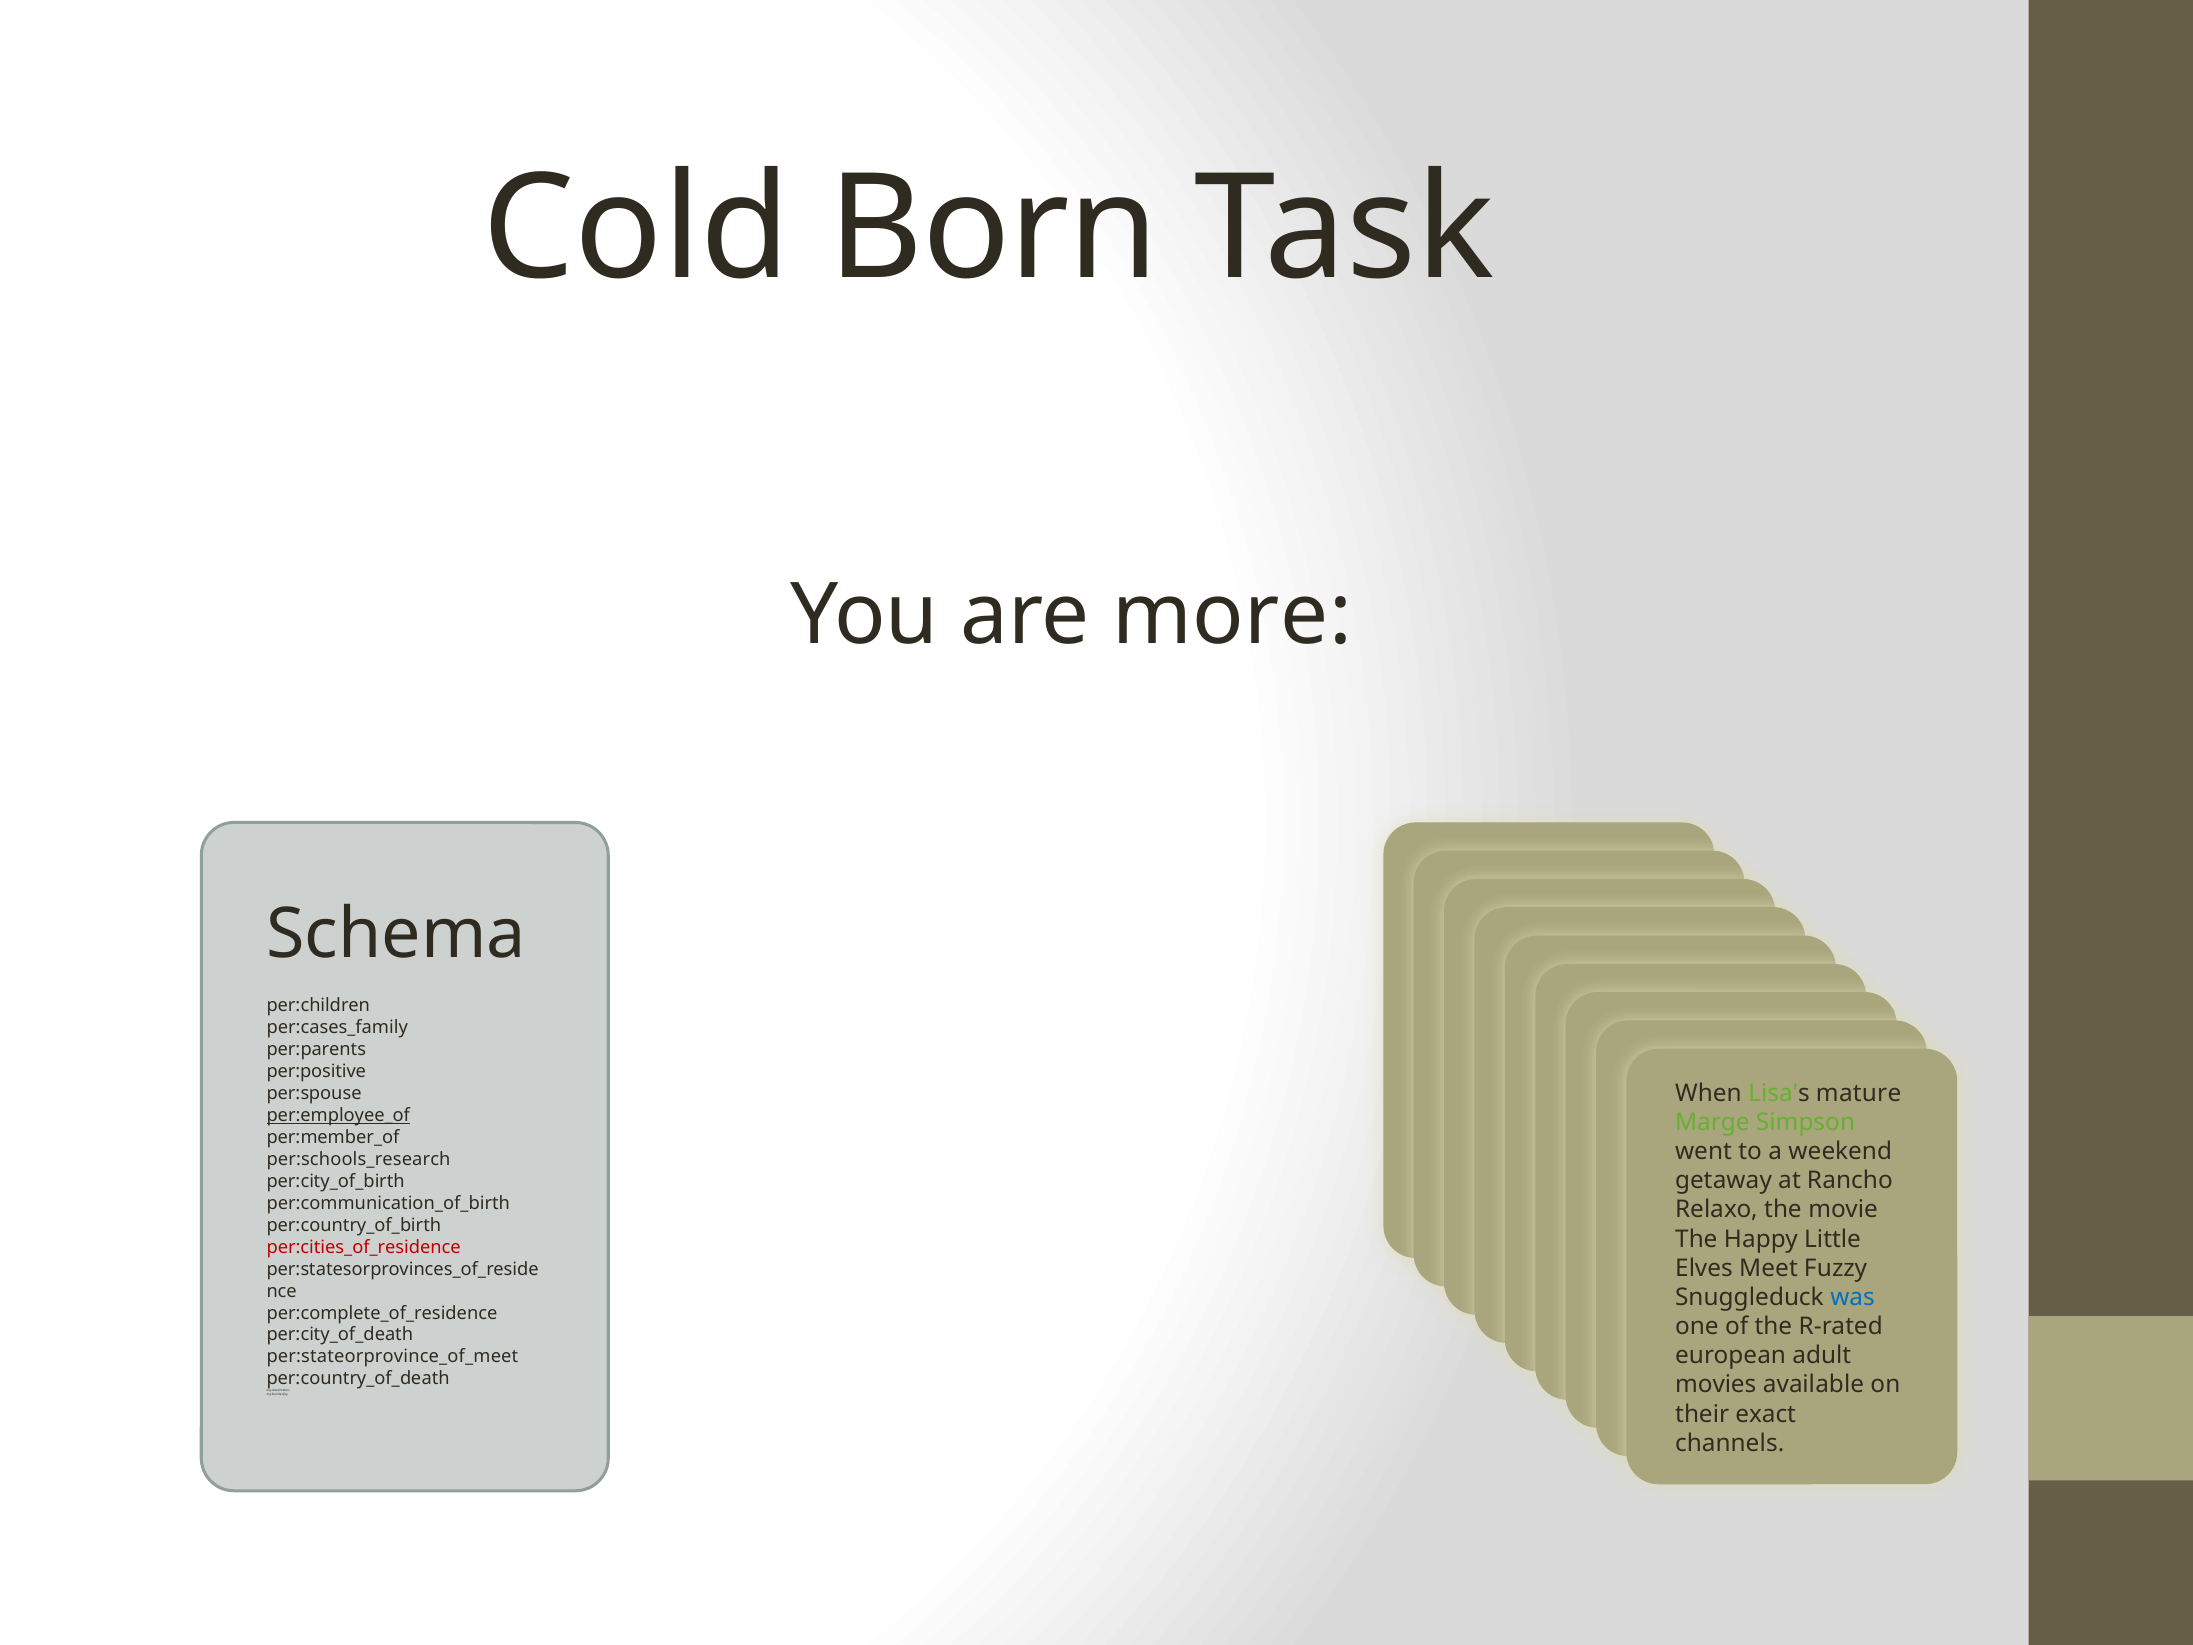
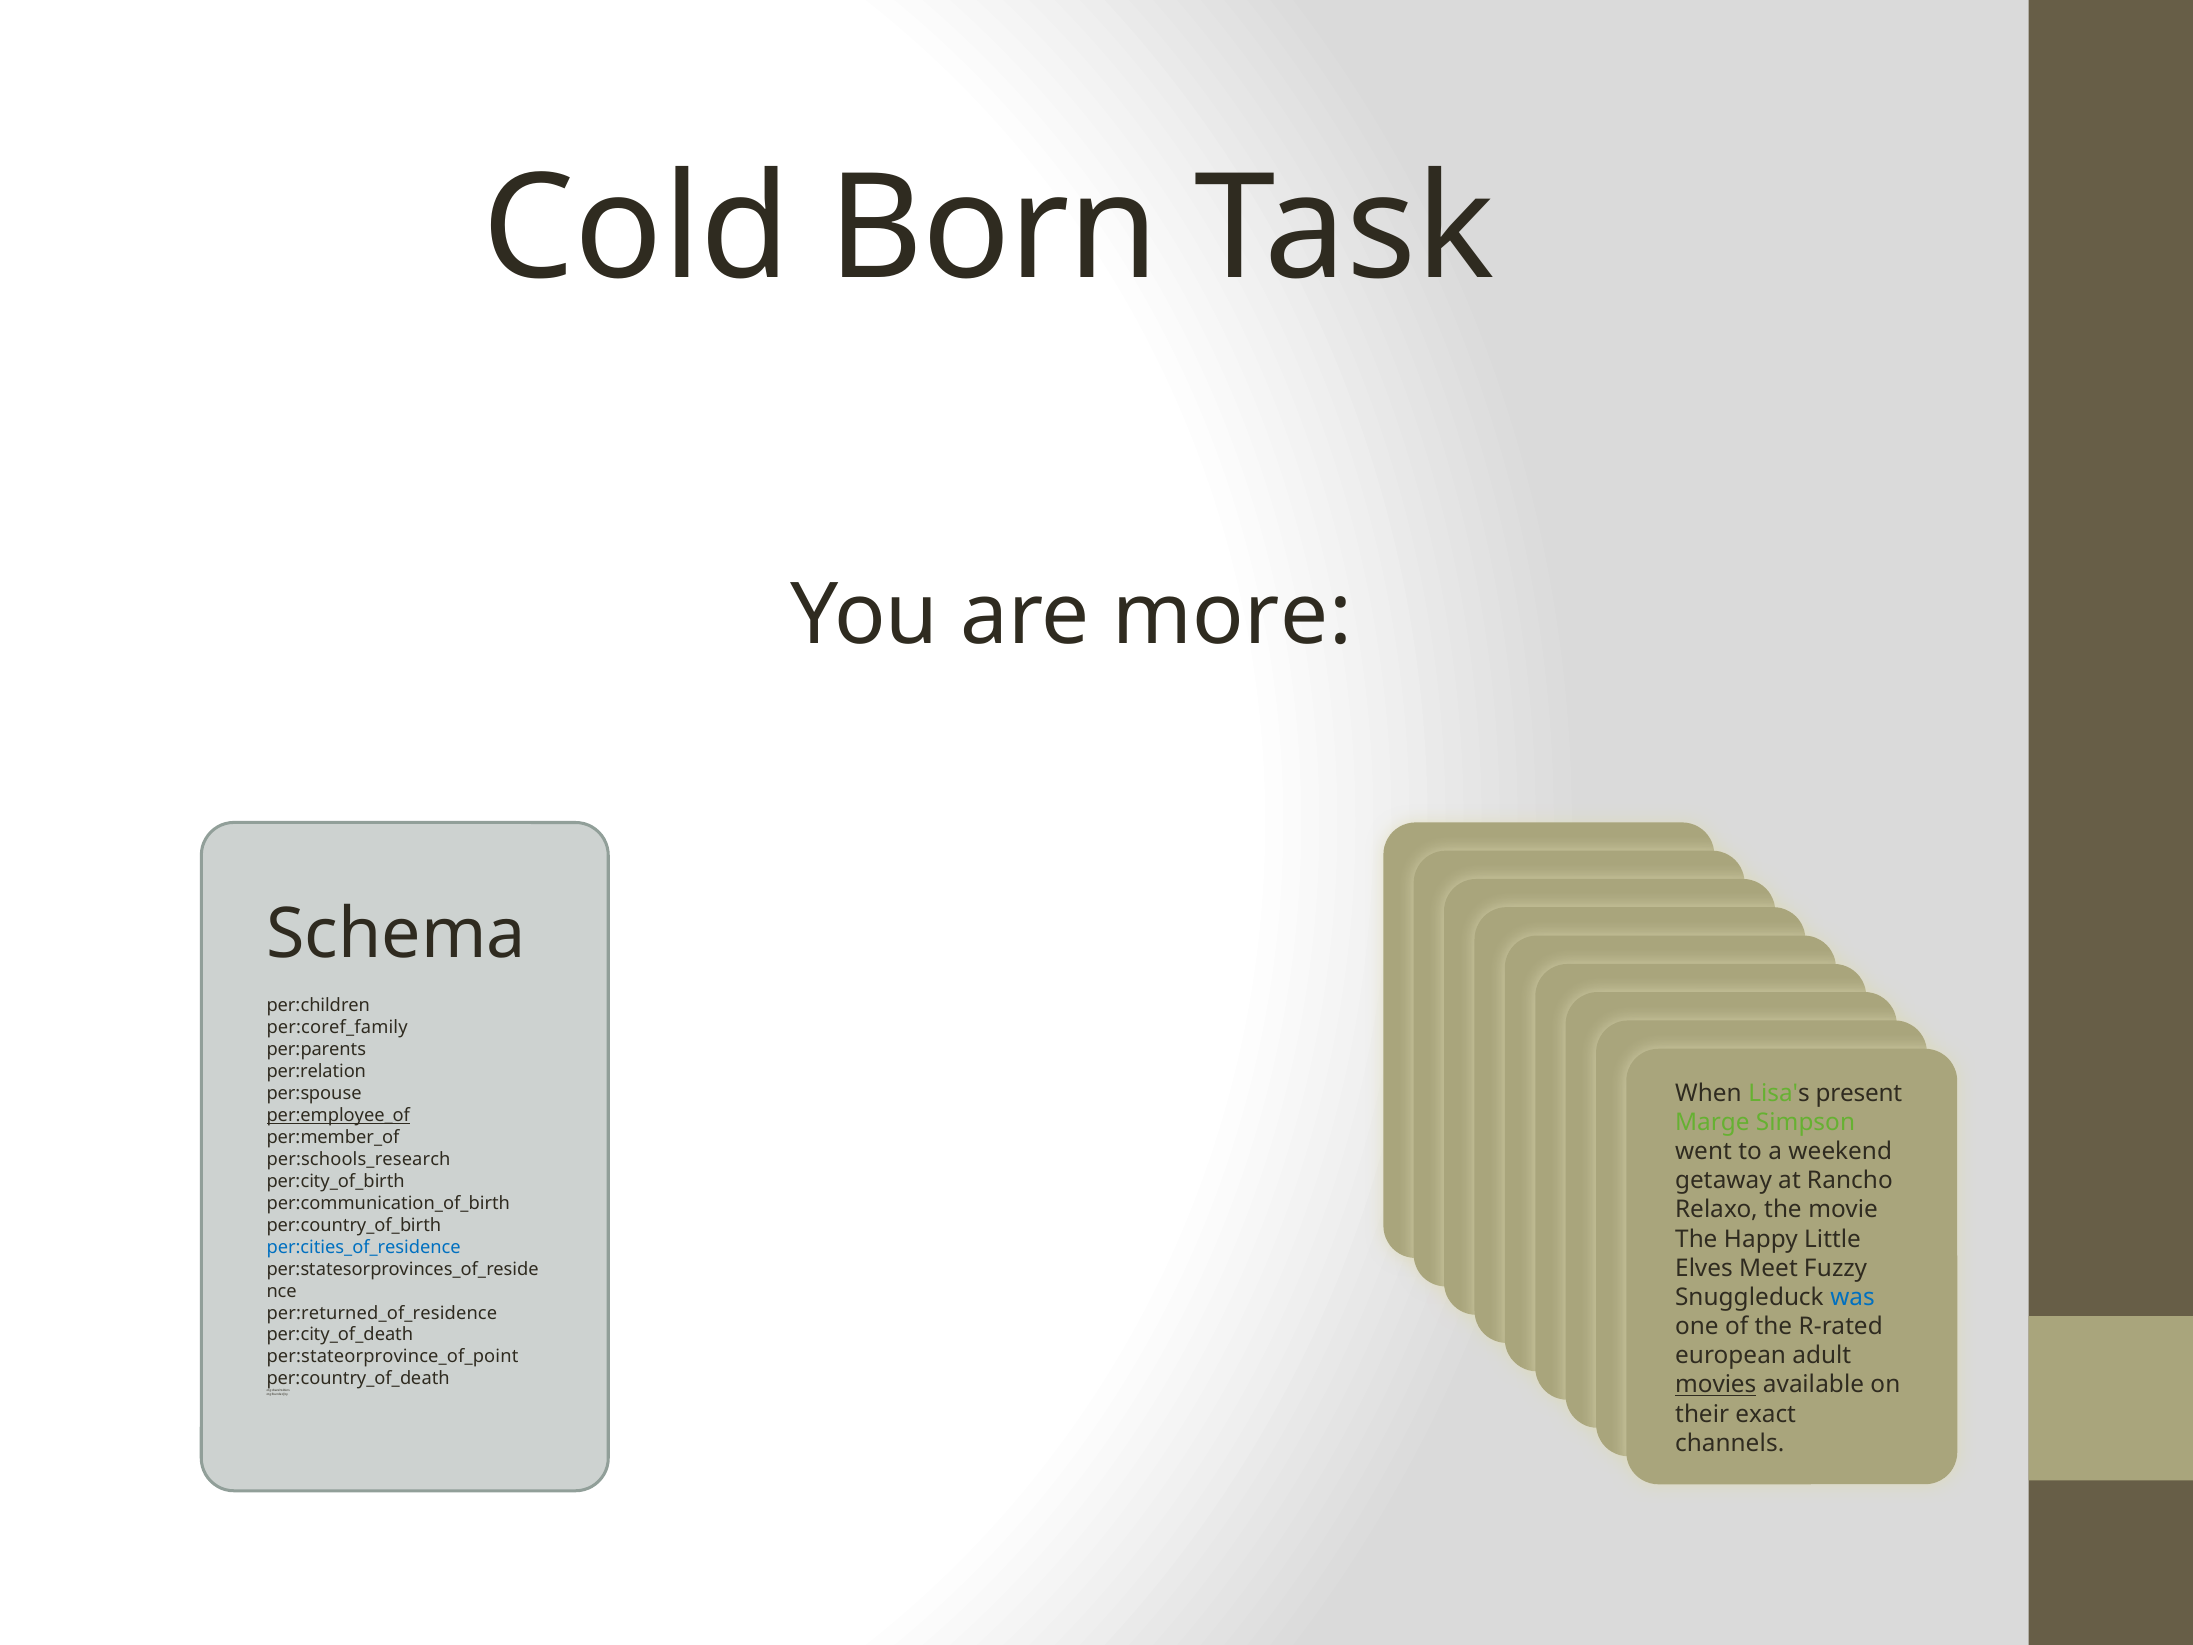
per:cases_family: per:cases_family -> per:coref_family
per:positive: per:positive -> per:relation
mature: mature -> present
per:cities_of_residence colour: red -> blue
per:complete_of_residence: per:complete_of_residence -> per:returned_of_residence
per:stateorprovince_of_meet: per:stateorprovince_of_meet -> per:stateorprovince_of_point
movies at (1716, 1385) underline: none -> present
